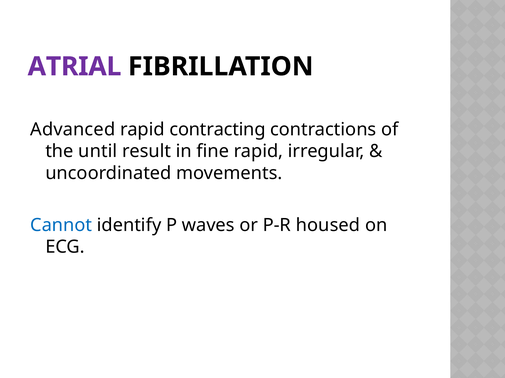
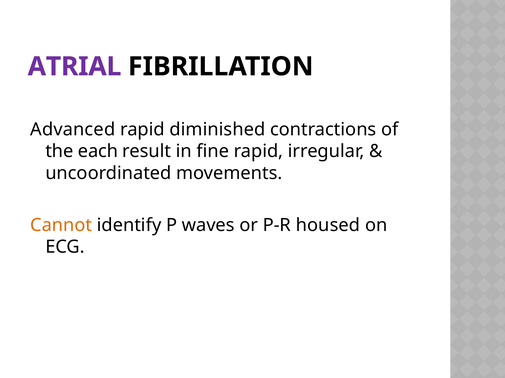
contracting: contracting -> diminished
until: until -> each
Cannot colour: blue -> orange
